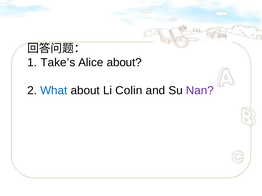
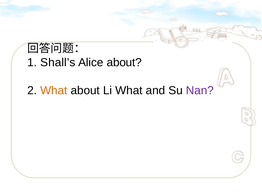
Take’s: Take’s -> Shall’s
What at (54, 91) colour: blue -> orange
Li Colin: Colin -> What
